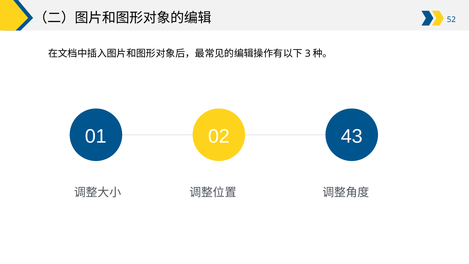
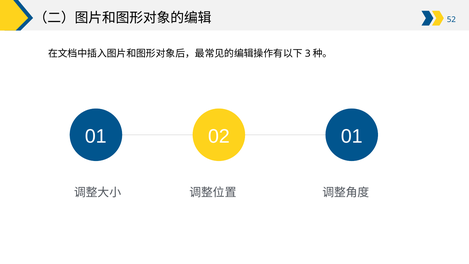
02 43: 43 -> 01
